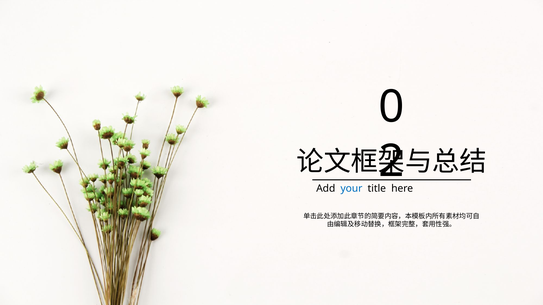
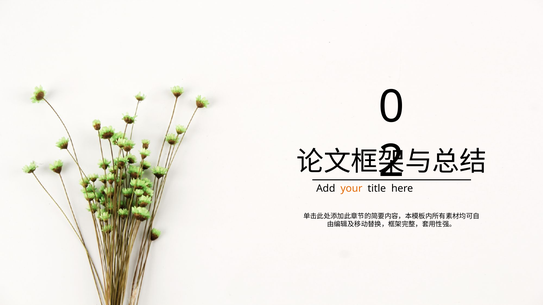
your colour: blue -> orange
